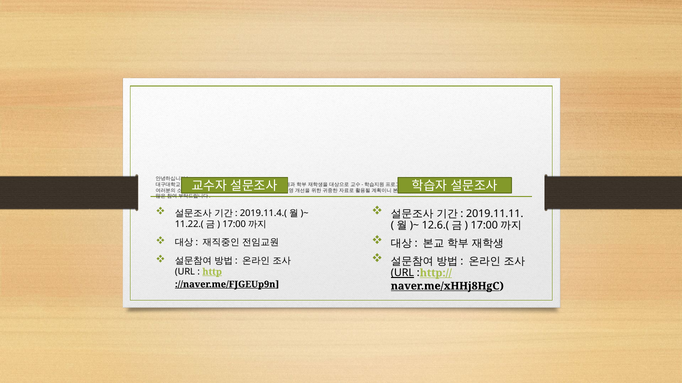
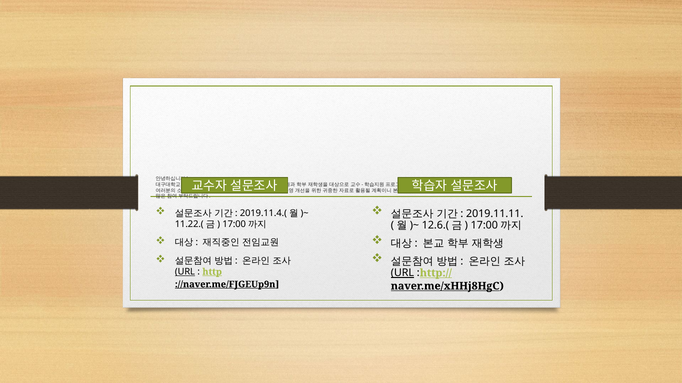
URL at (185, 272) underline: none -> present
